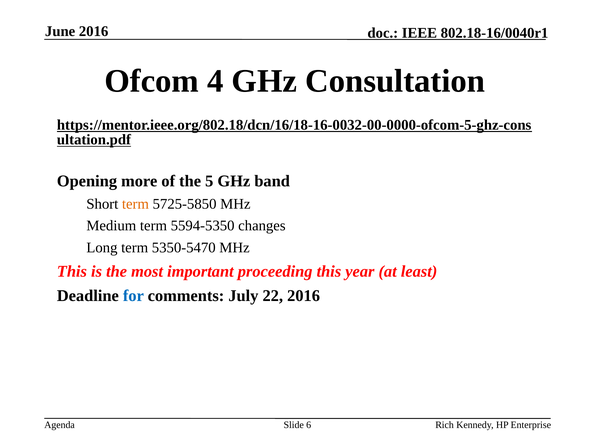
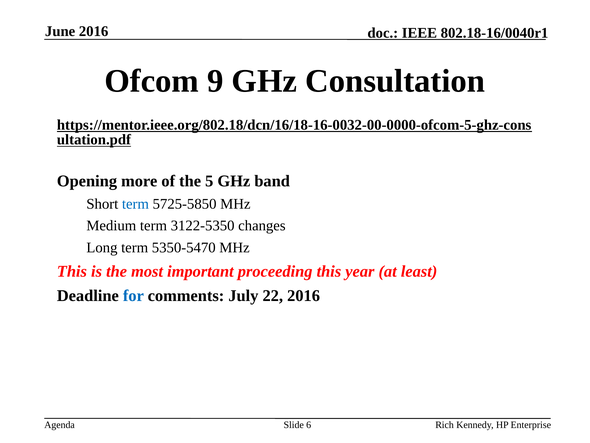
4: 4 -> 9
term at (135, 204) colour: orange -> blue
5594-5350: 5594-5350 -> 3122-5350
